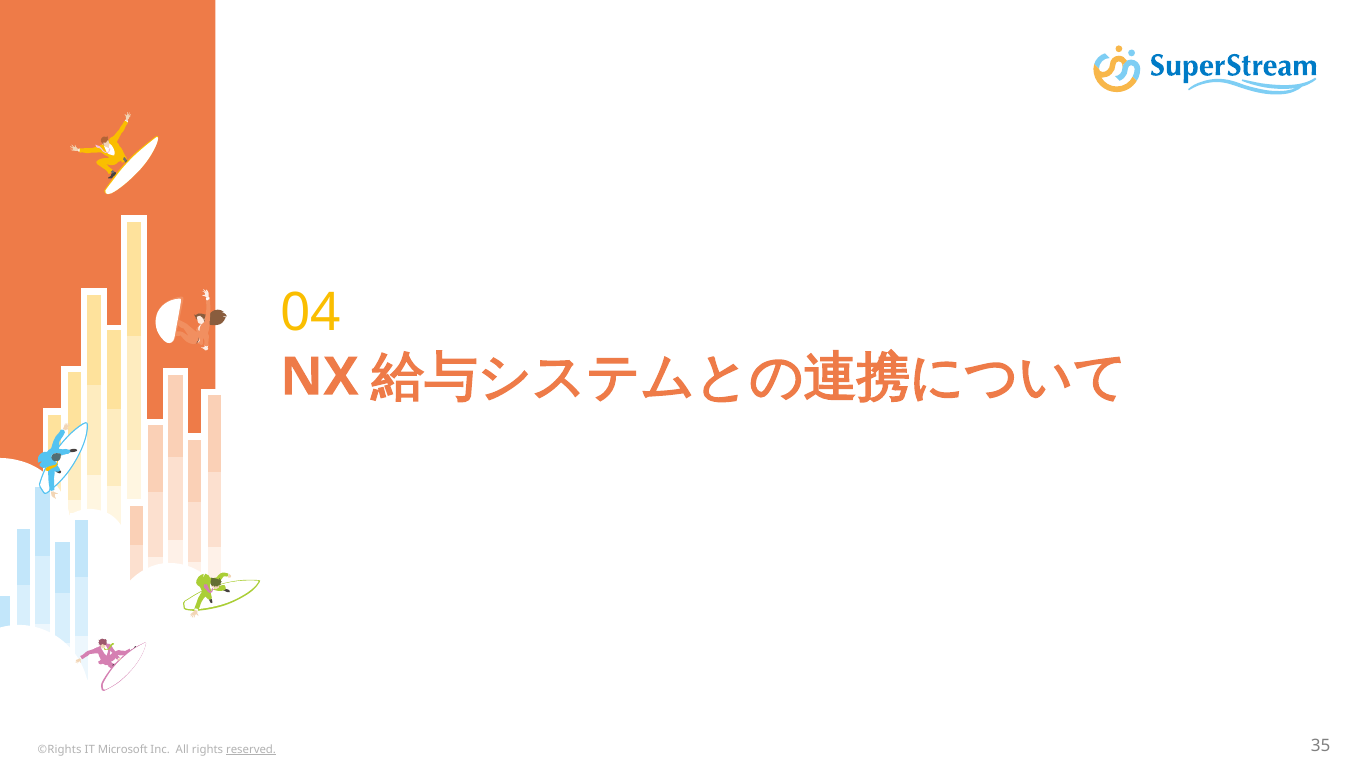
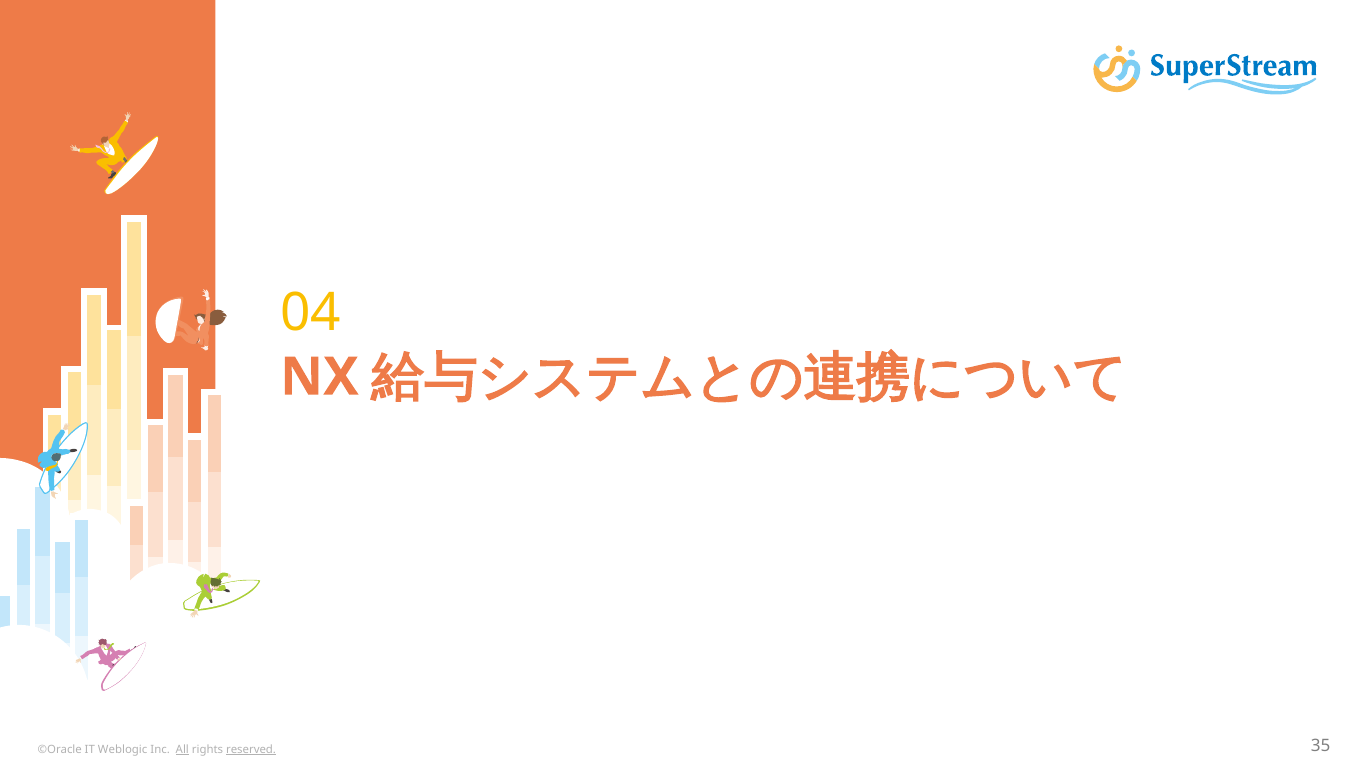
©Rights: ©Rights -> ©Oracle
Microsoft: Microsoft -> Weblogic
All underline: none -> present
